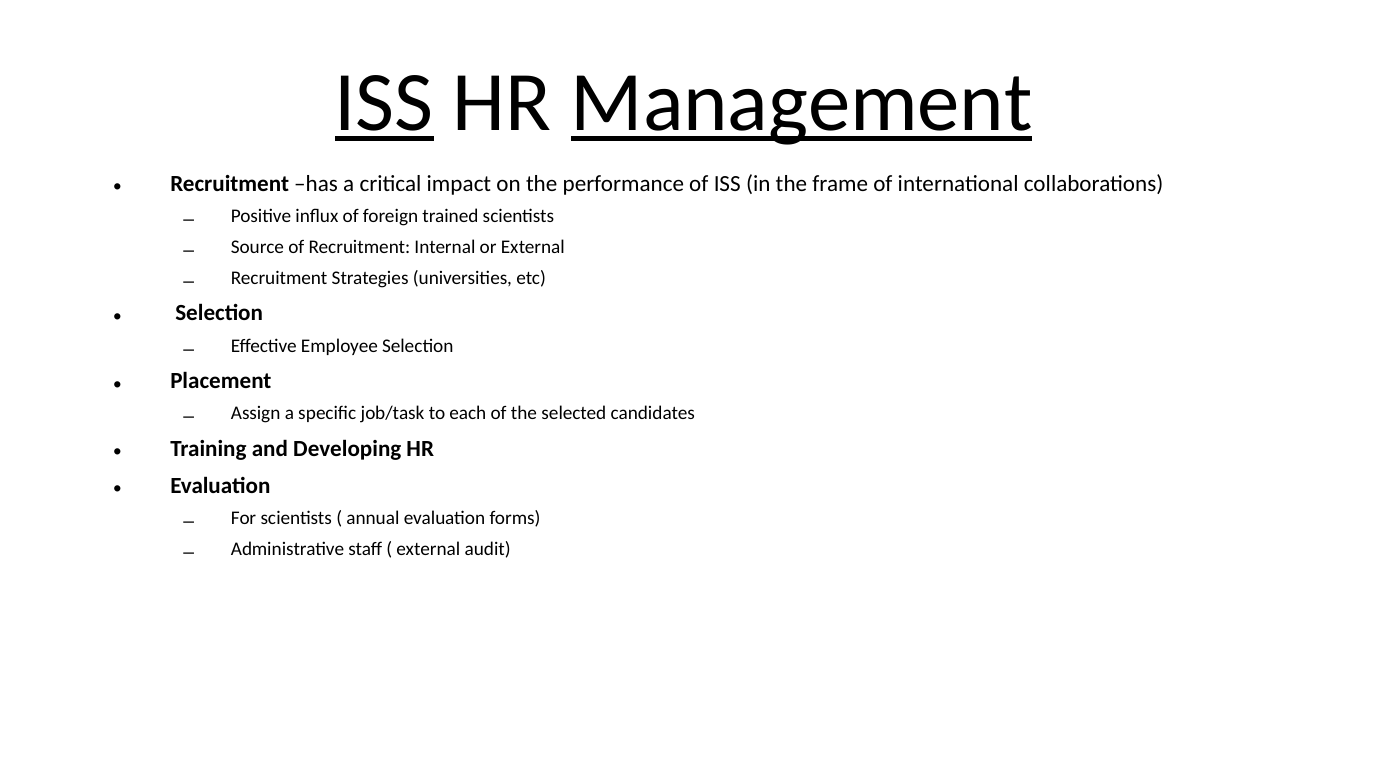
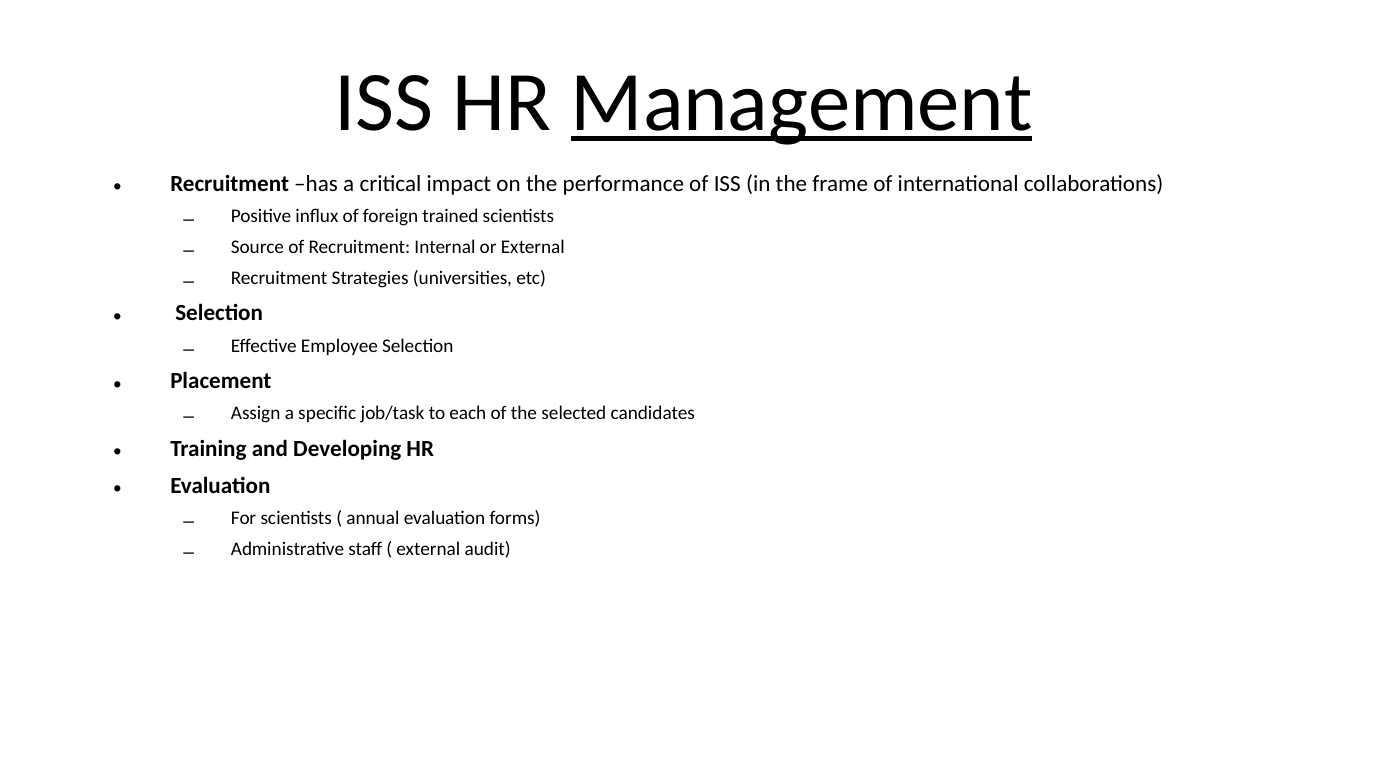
ISS at (384, 102) underline: present -> none
